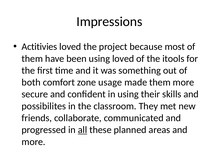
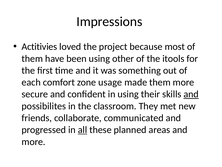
using loved: loved -> other
both: both -> each
and at (191, 94) underline: none -> present
